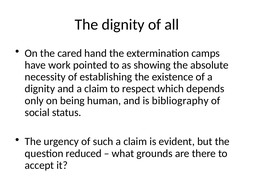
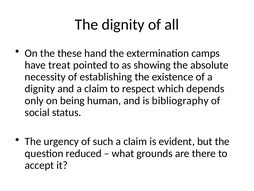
cared: cared -> these
work: work -> treat
